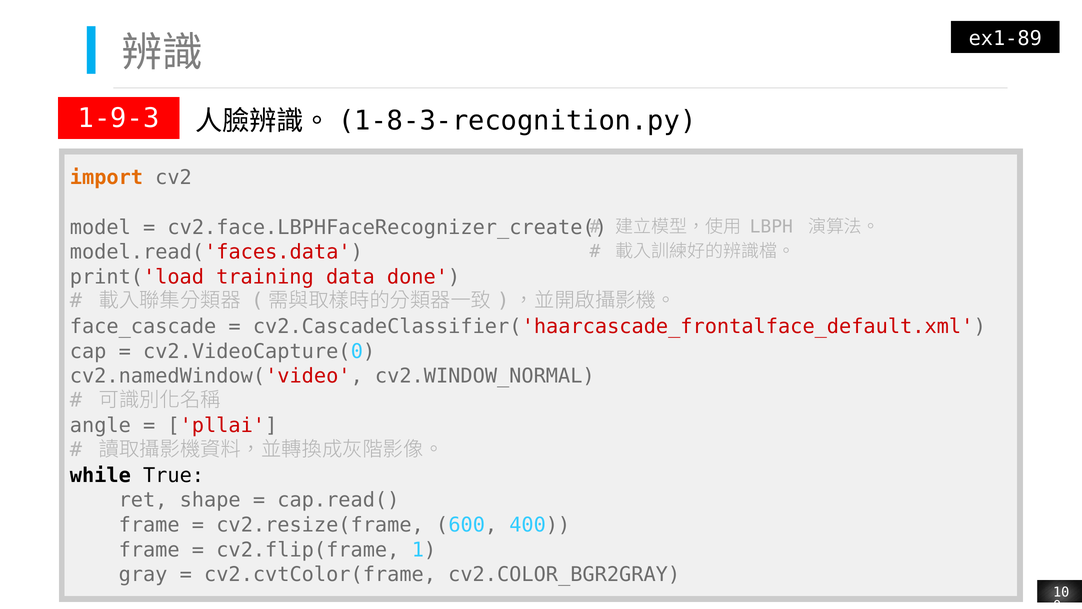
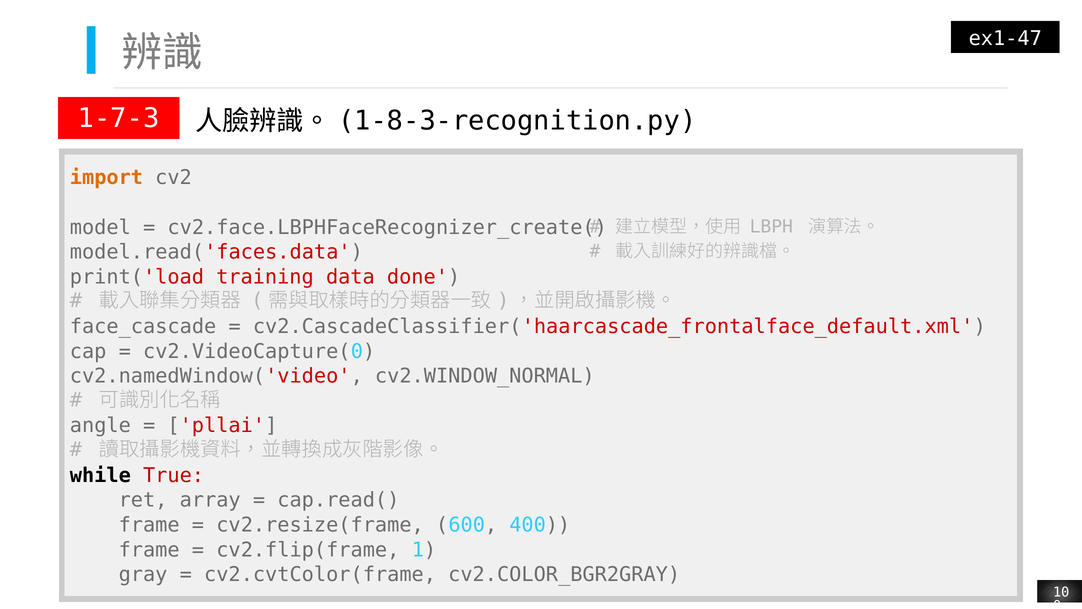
ex1-89: ex1-89 -> ex1-47
1-9-3: 1-9-3 -> 1-7-3
True colour: black -> red
shape: shape -> array
